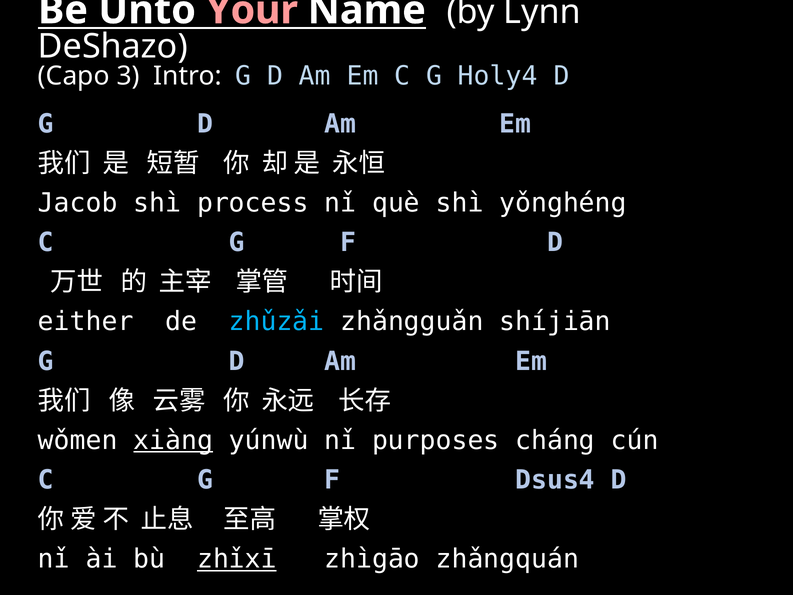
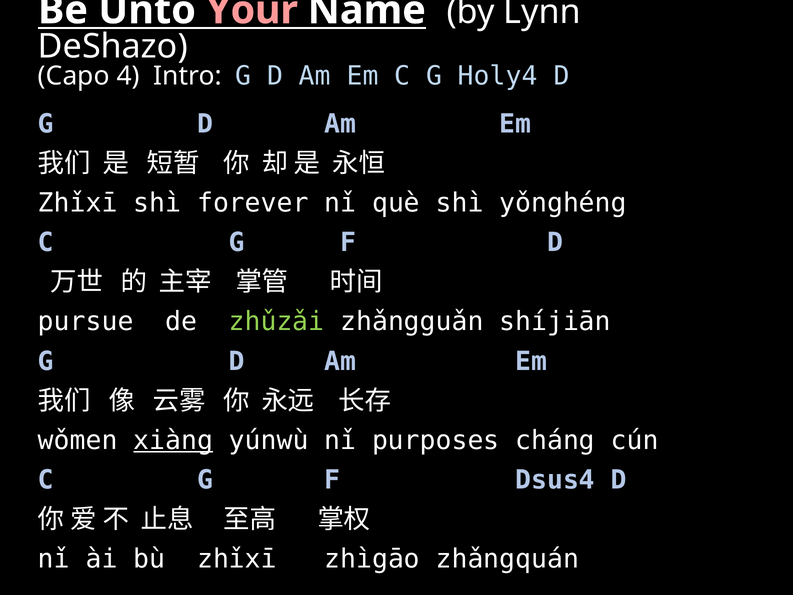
3: 3 -> 4
Jacob at (78, 203): Jacob -> Zhǐxī
process: process -> forever
either: either -> pursue
zhǔzǎi colour: light blue -> light green
zhǐxī at (237, 559) underline: present -> none
